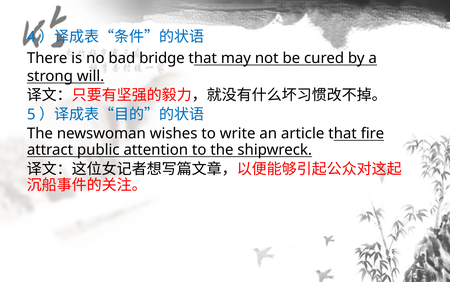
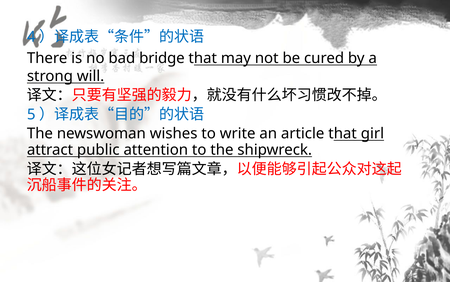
fire: fire -> girl
